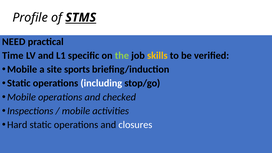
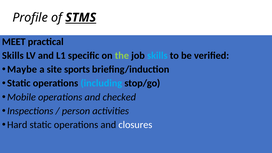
NEED: NEED -> MEET
Time at (13, 56): Time -> Skills
skills at (157, 56) colour: yellow -> light blue
Mobile at (22, 69): Mobile -> Maybe
including colour: white -> light blue
mobile at (76, 111): mobile -> person
